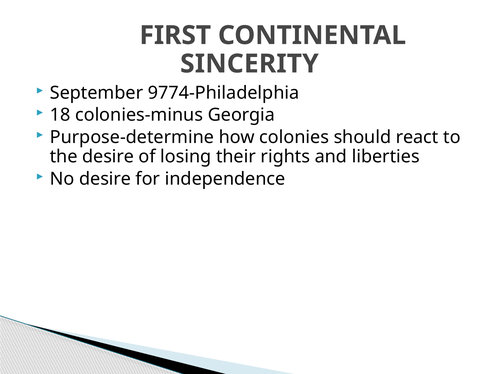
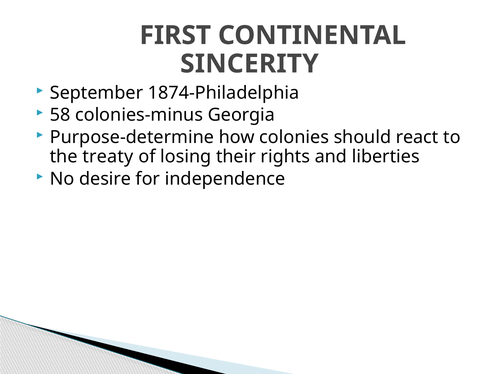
9774-Philadelphia: 9774-Philadelphia -> 1874-Philadelphia
18: 18 -> 58
the desire: desire -> treaty
